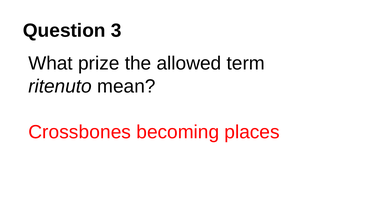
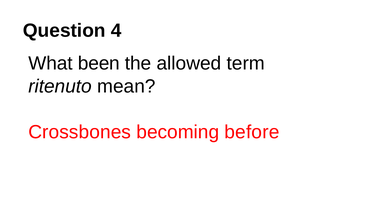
3: 3 -> 4
prize: prize -> been
places: places -> before
